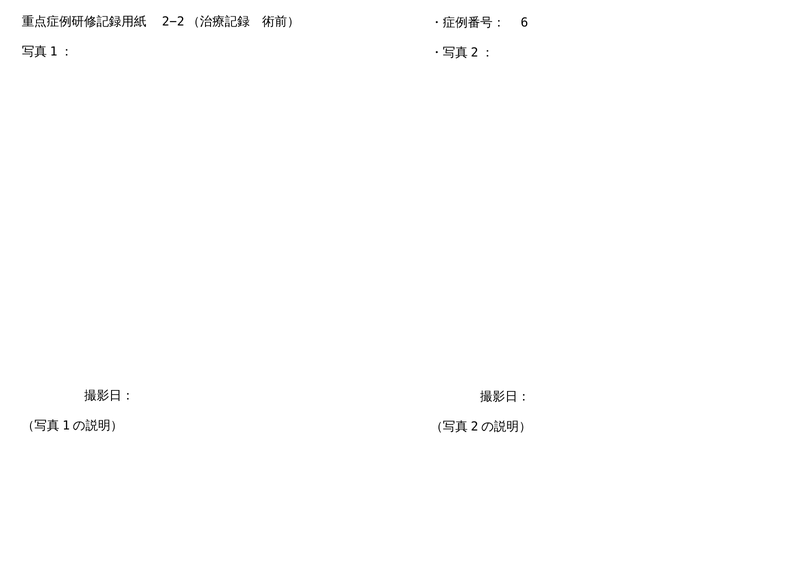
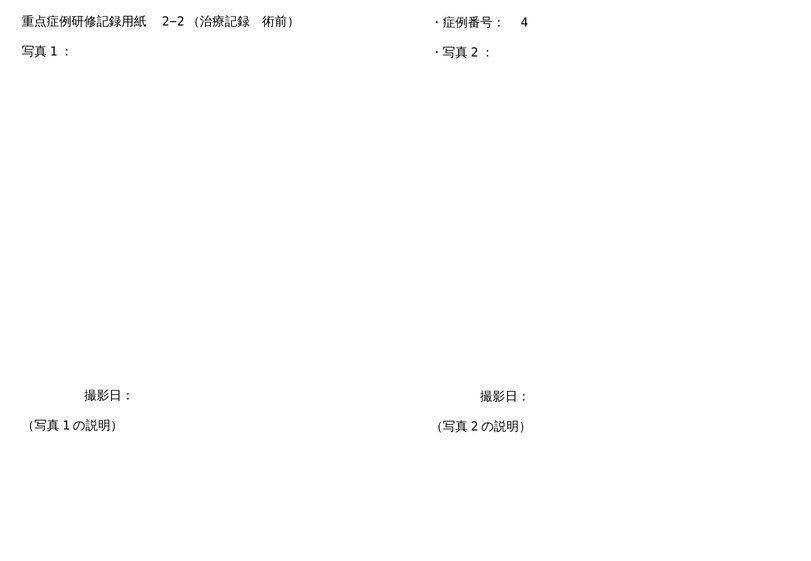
6: 6 -> 4
